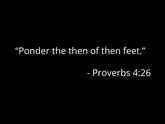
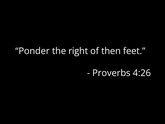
the then: then -> right
